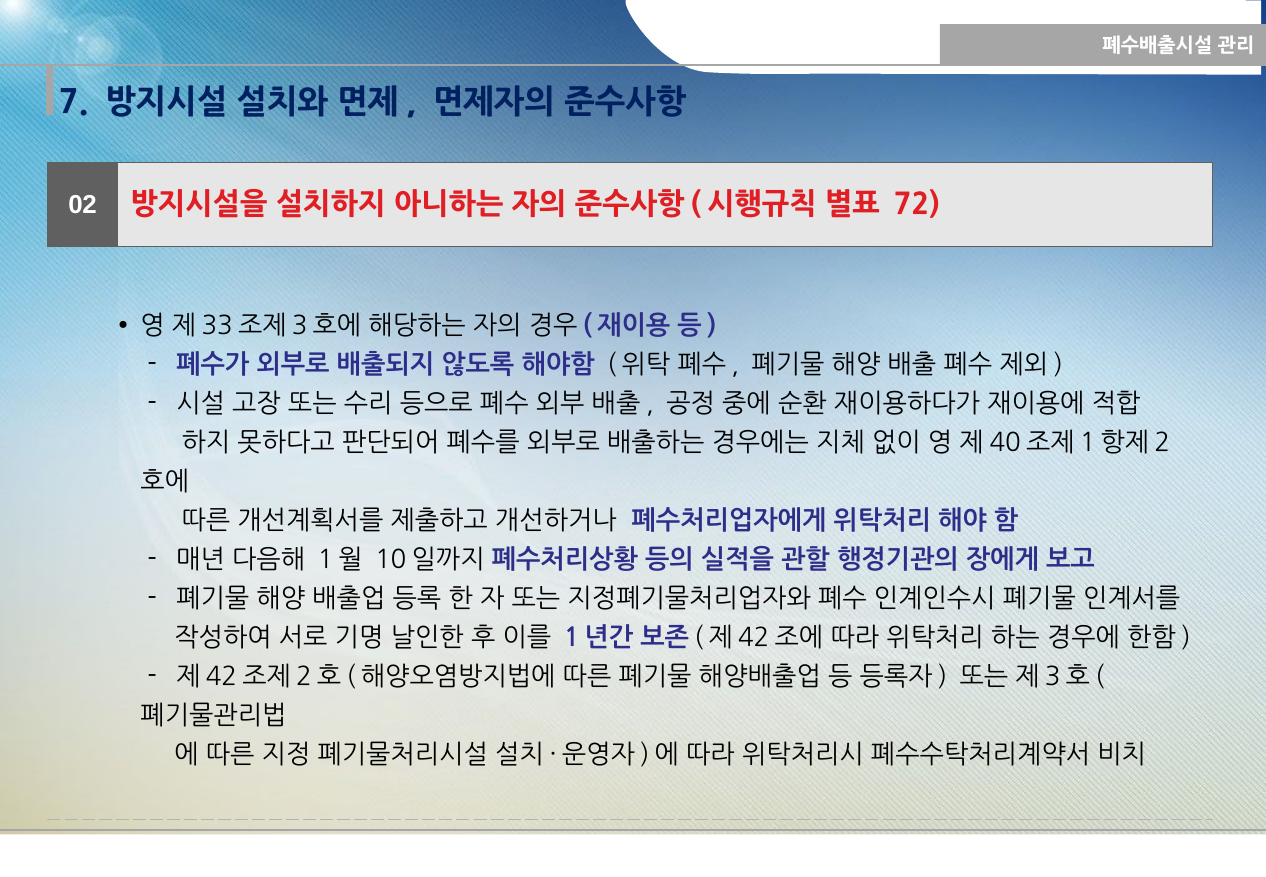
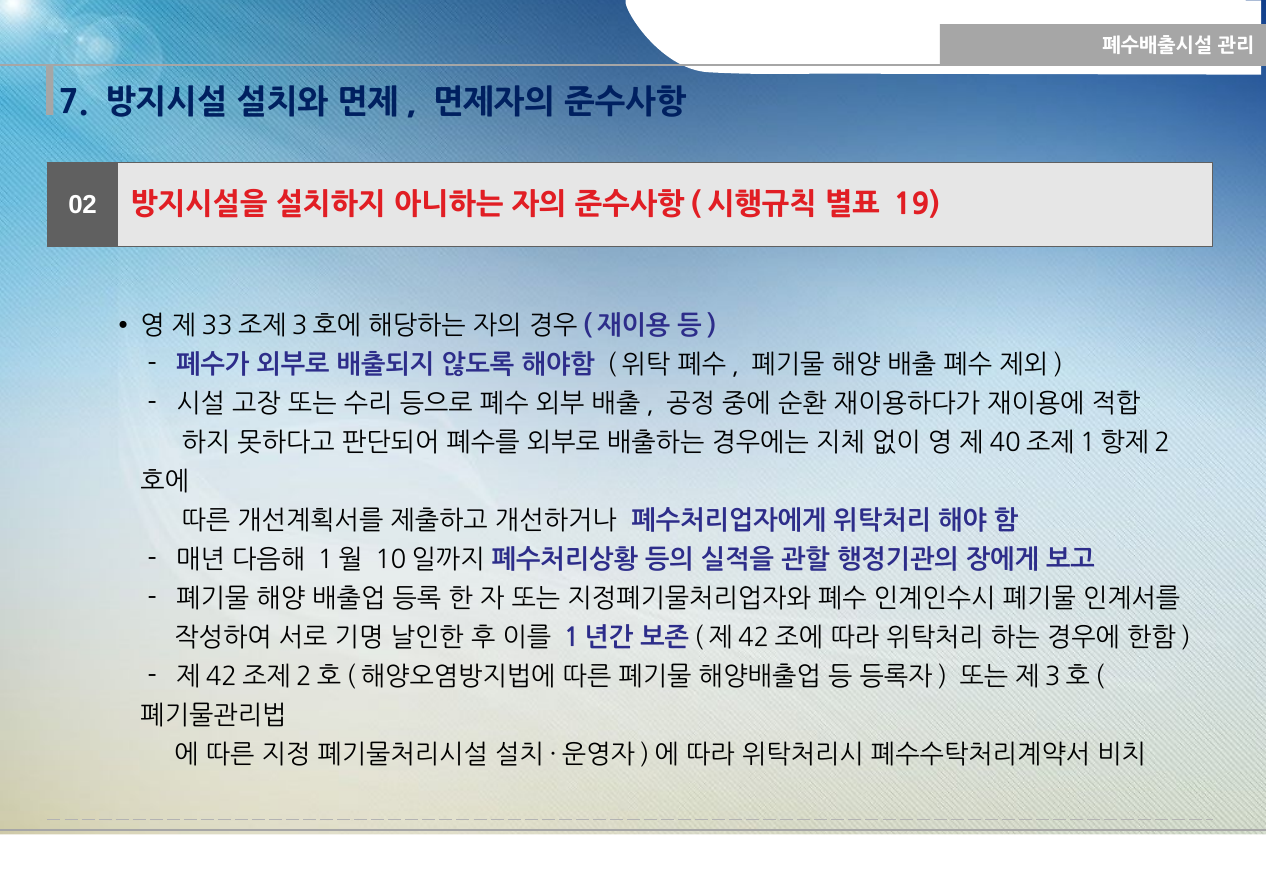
72: 72 -> 19
